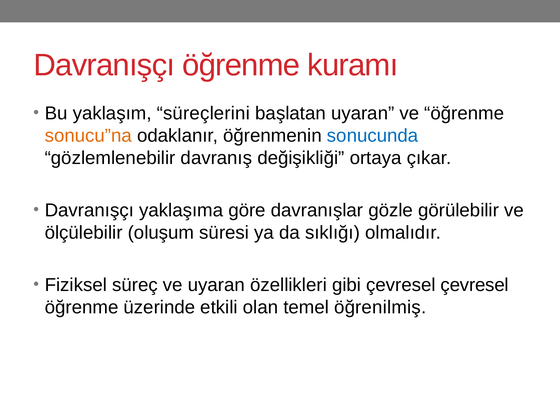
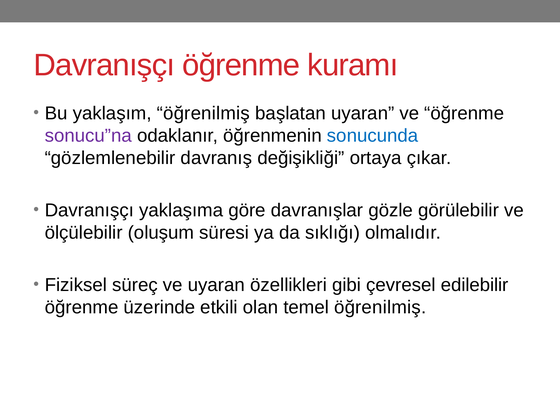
yaklaşım süreçlerini: süreçlerini -> öğrenilmiş
sonucu”na colour: orange -> purple
çevresel çevresel: çevresel -> edilebilir
